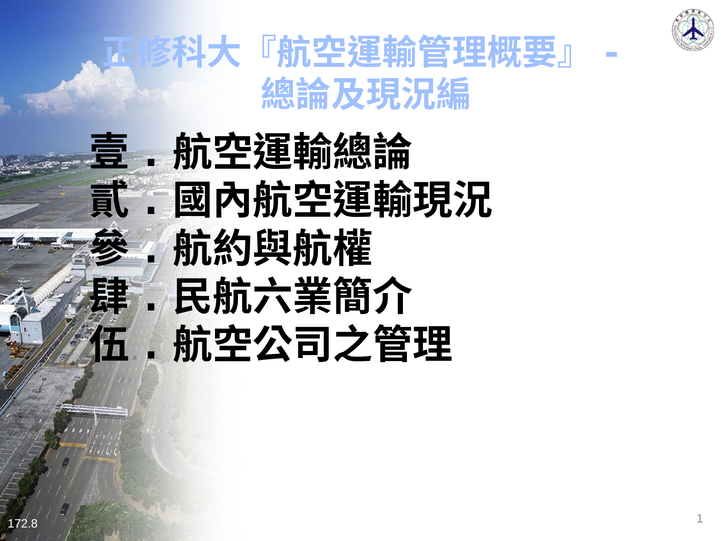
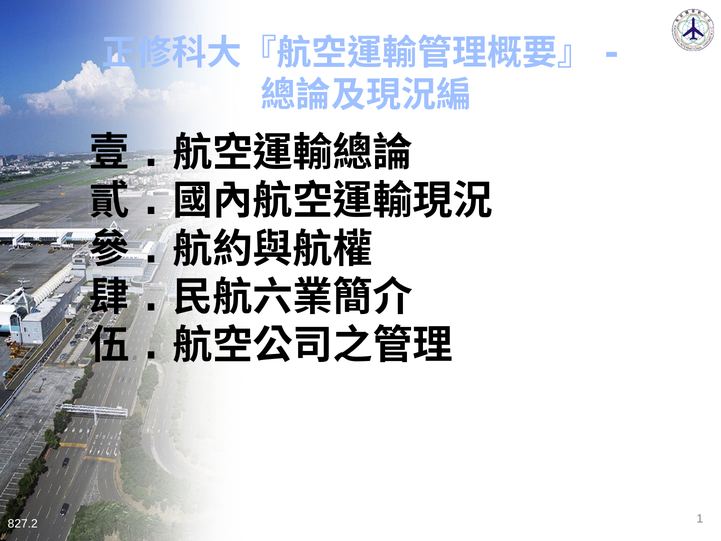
172.8: 172.8 -> 827.2
